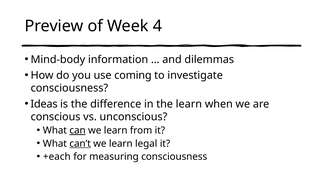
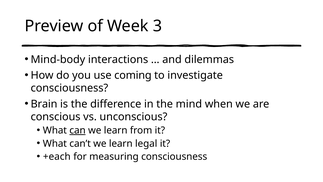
4: 4 -> 3
information: information -> interactions
Ideas: Ideas -> Brain
the learn: learn -> mind
can’t underline: present -> none
